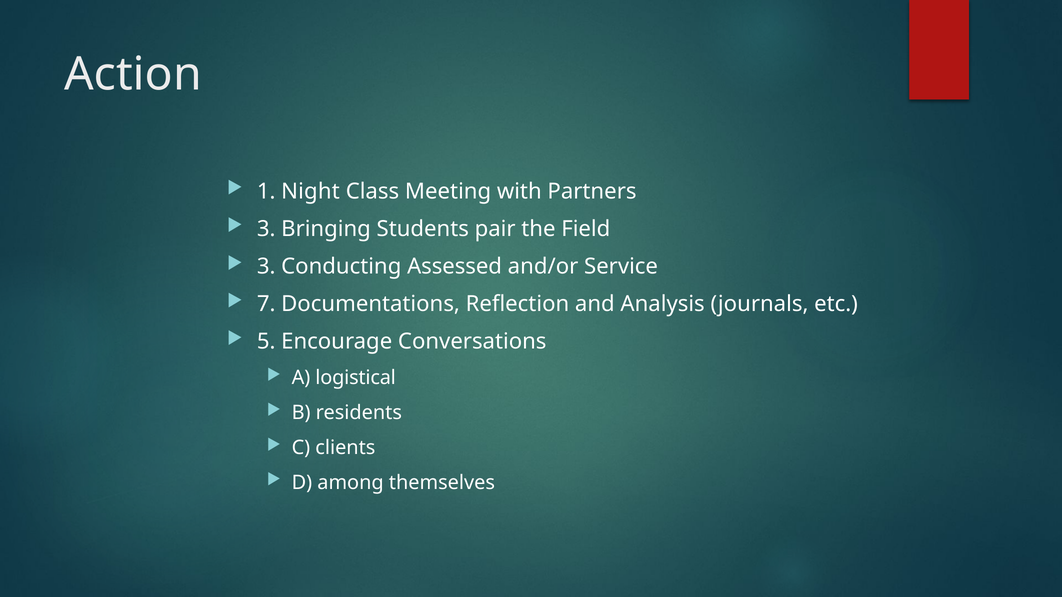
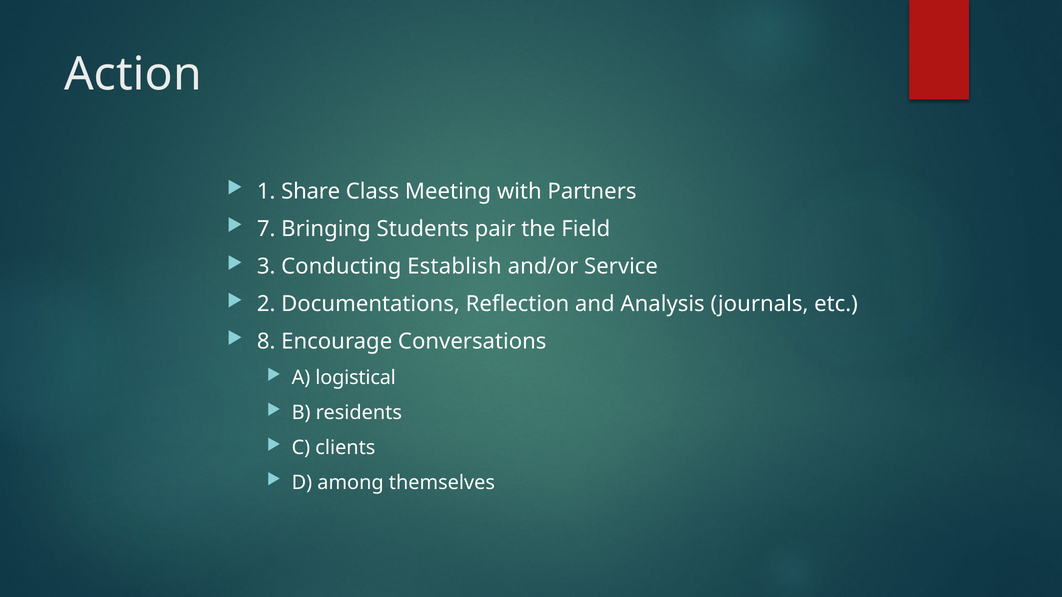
Night: Night -> Share
3 at (266, 229): 3 -> 7
Assessed: Assessed -> Establish
7: 7 -> 2
5: 5 -> 8
